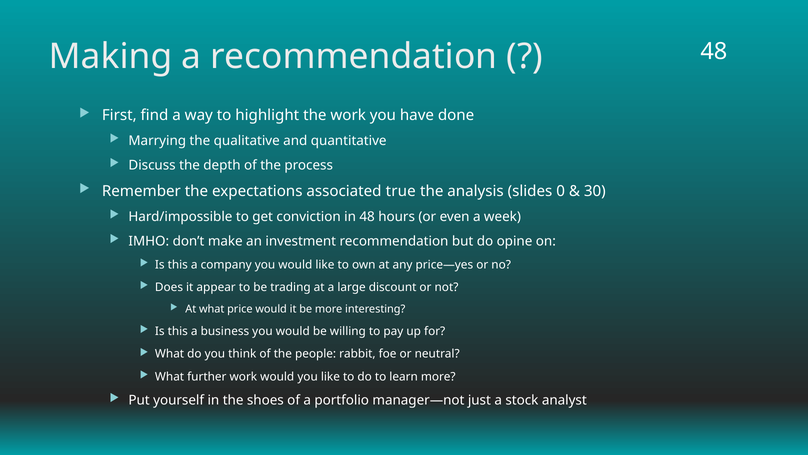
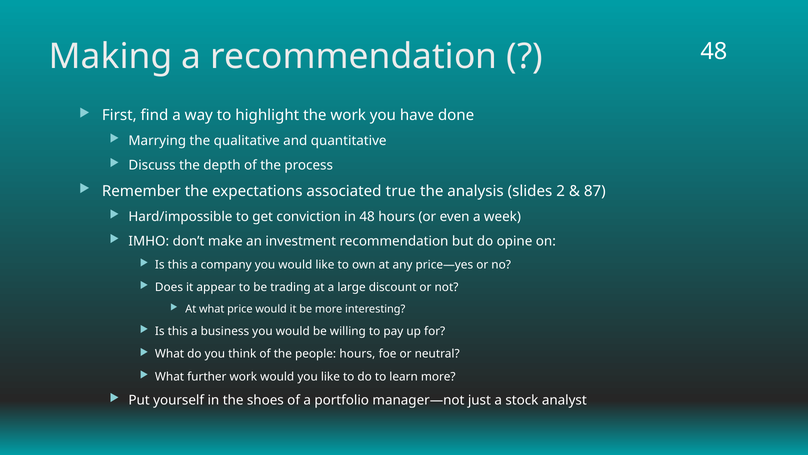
0: 0 -> 2
30: 30 -> 87
people rabbit: rabbit -> hours
